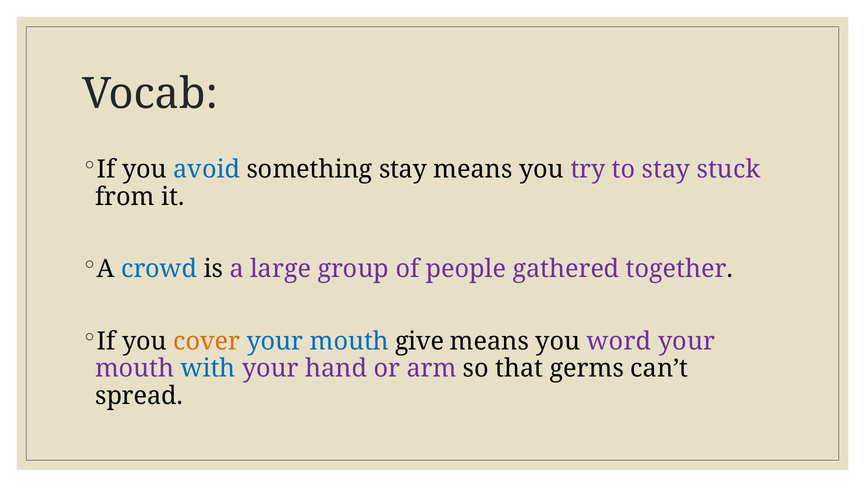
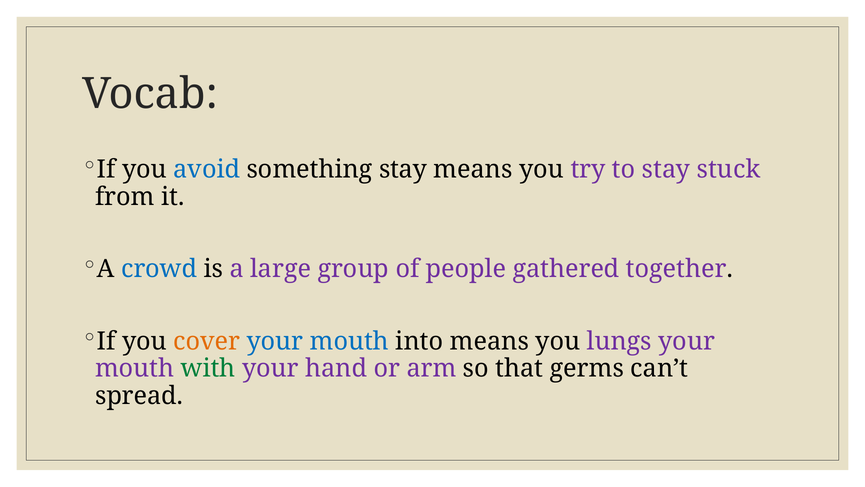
give: give -> into
word: word -> lungs
with colour: blue -> green
